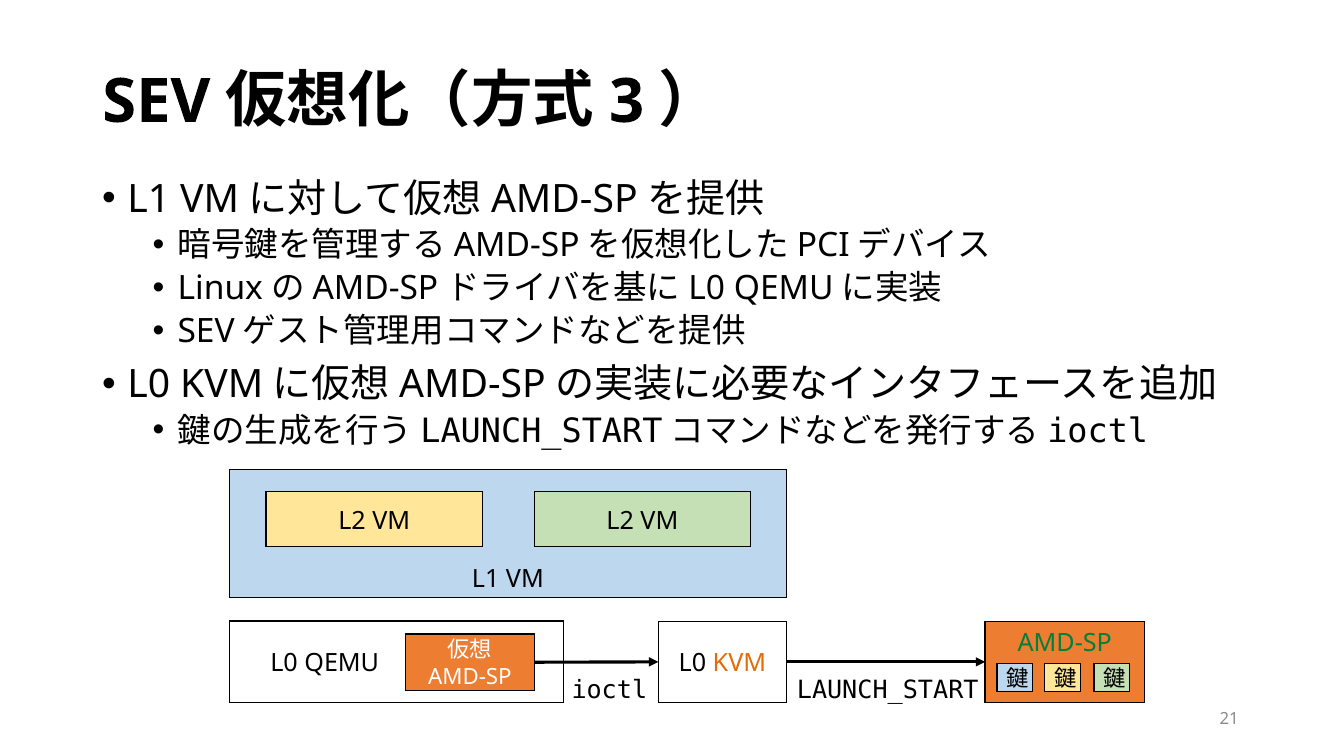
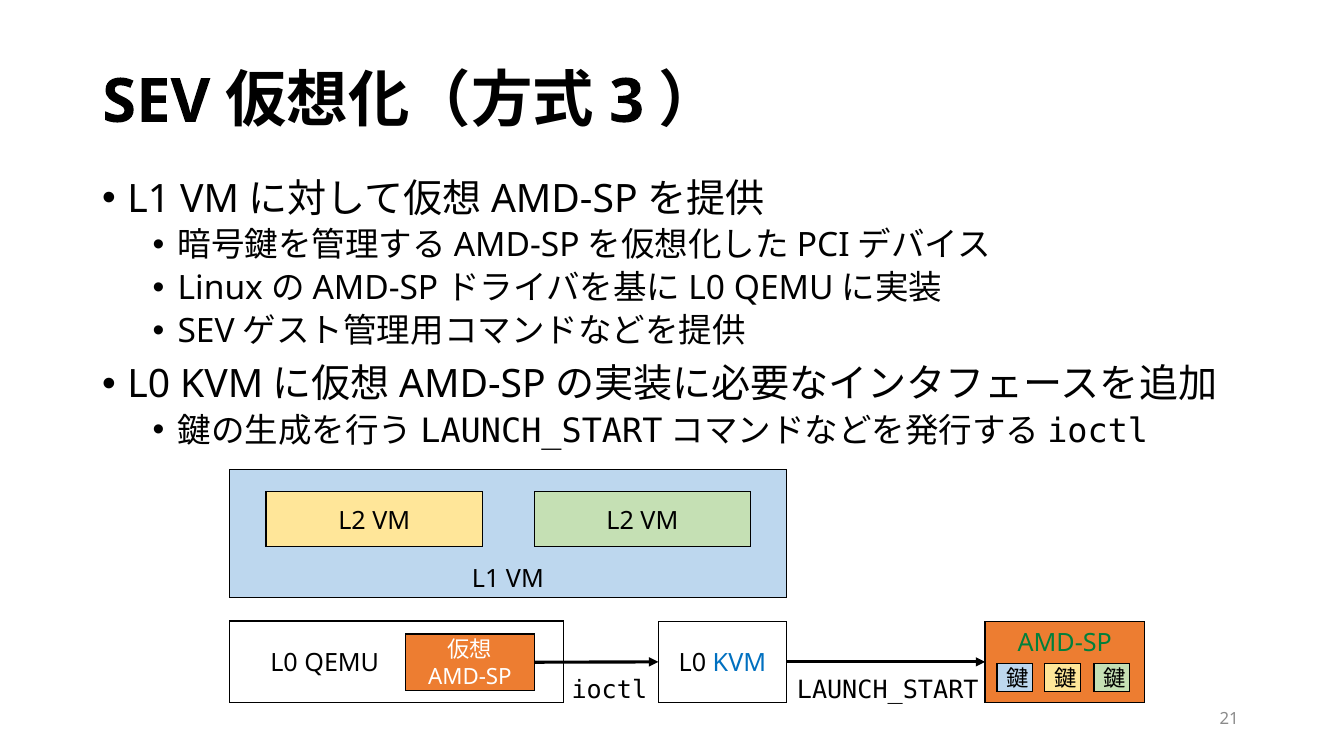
KVM at (739, 664) colour: orange -> blue
